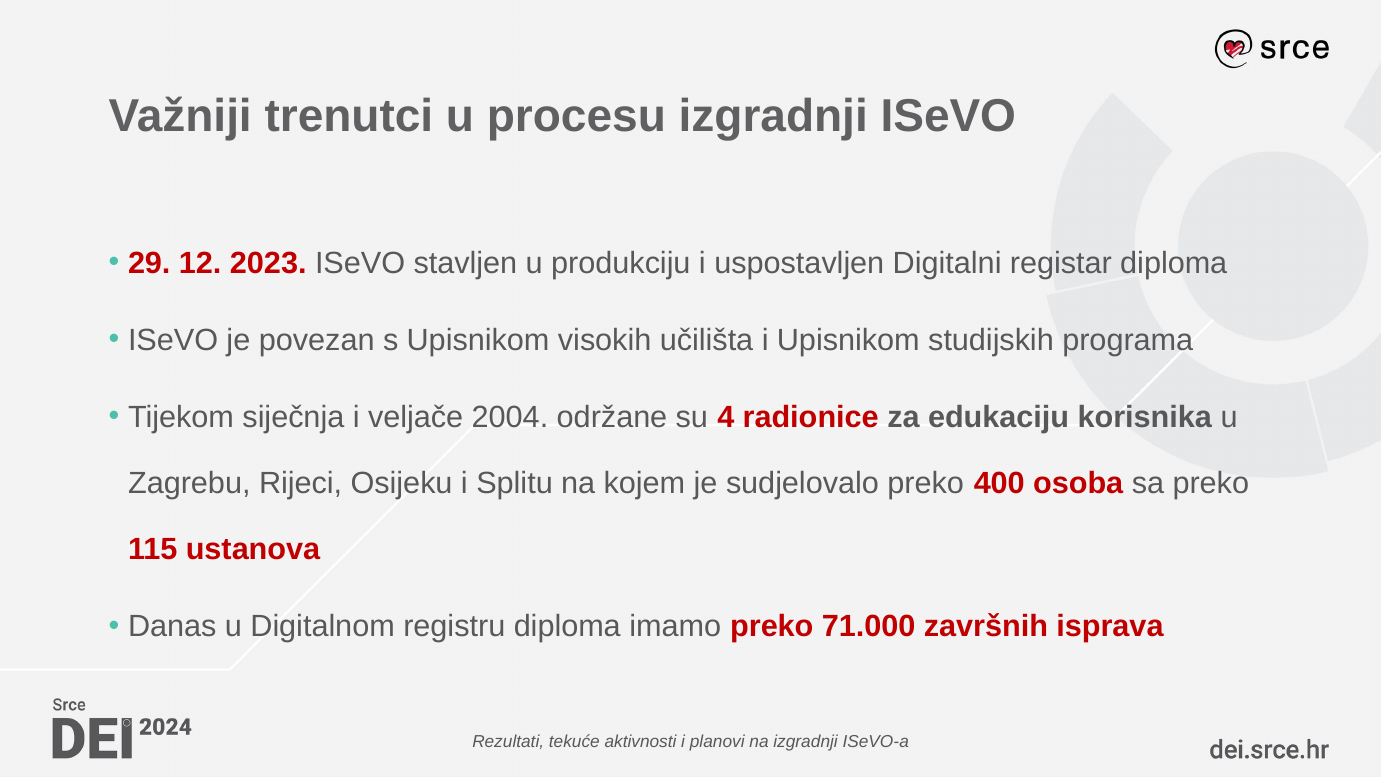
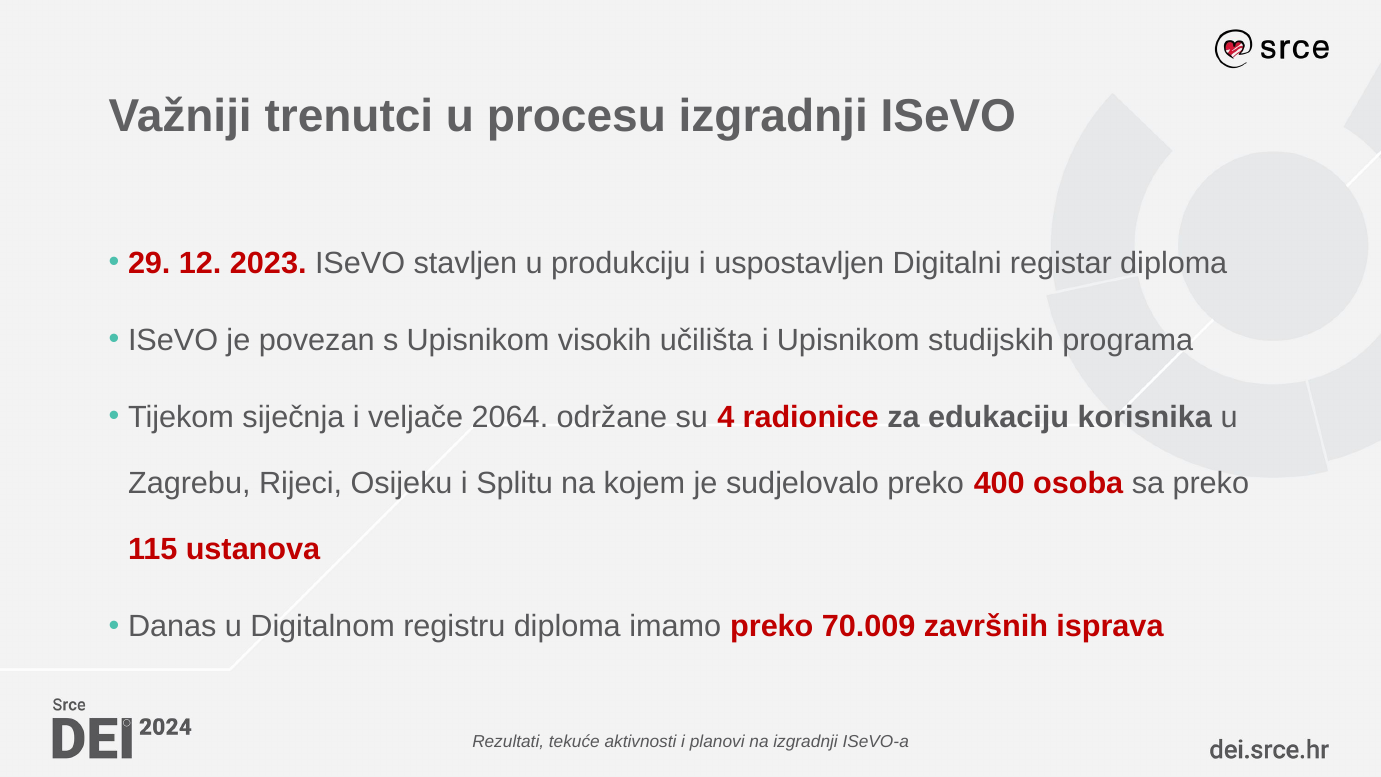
2004: 2004 -> 2064
71.000: 71.000 -> 70.009
